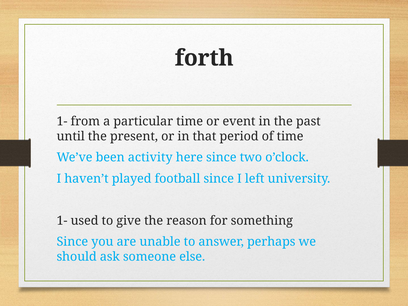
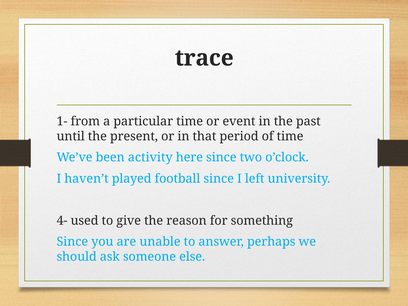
forth: forth -> trace
1- at (62, 221): 1- -> 4-
